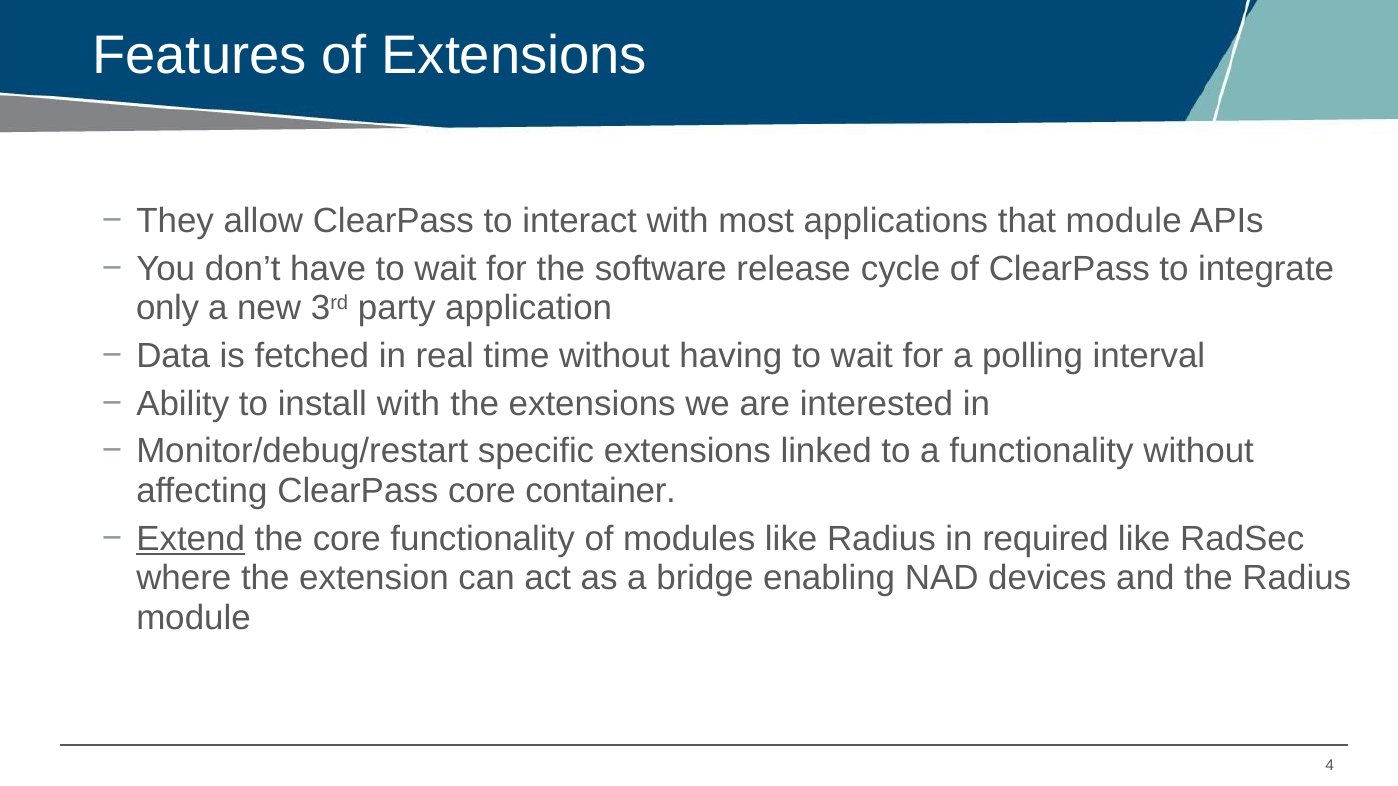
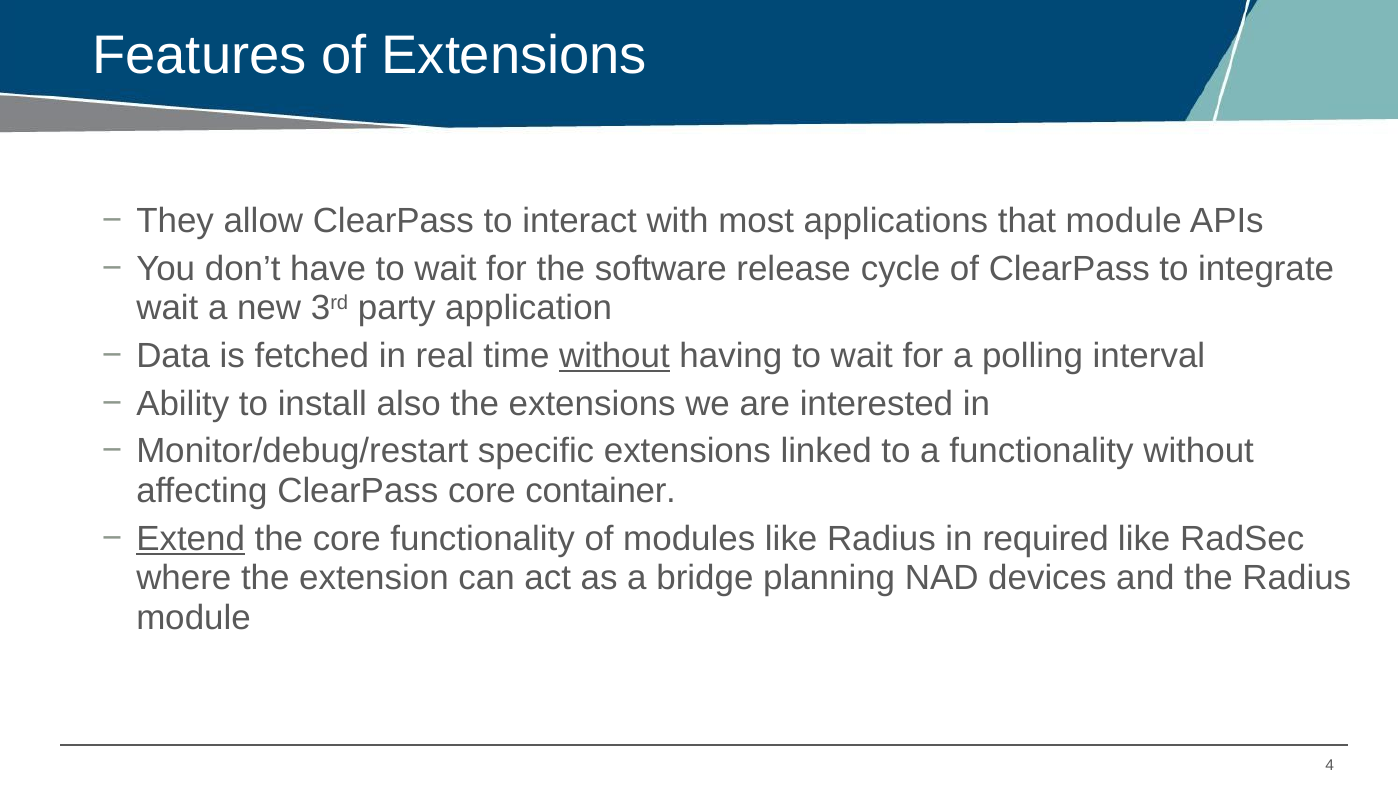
only at (168, 309): only -> wait
without at (614, 356) underline: none -> present
install with: with -> also
enabling: enabling -> planning
